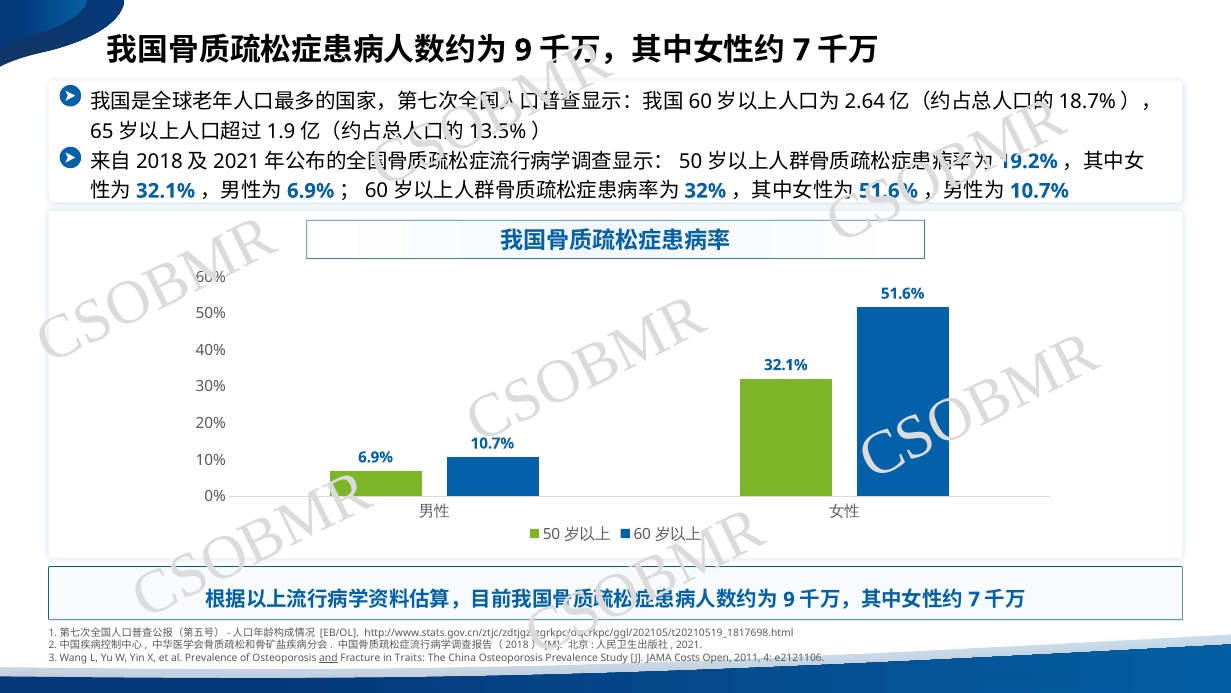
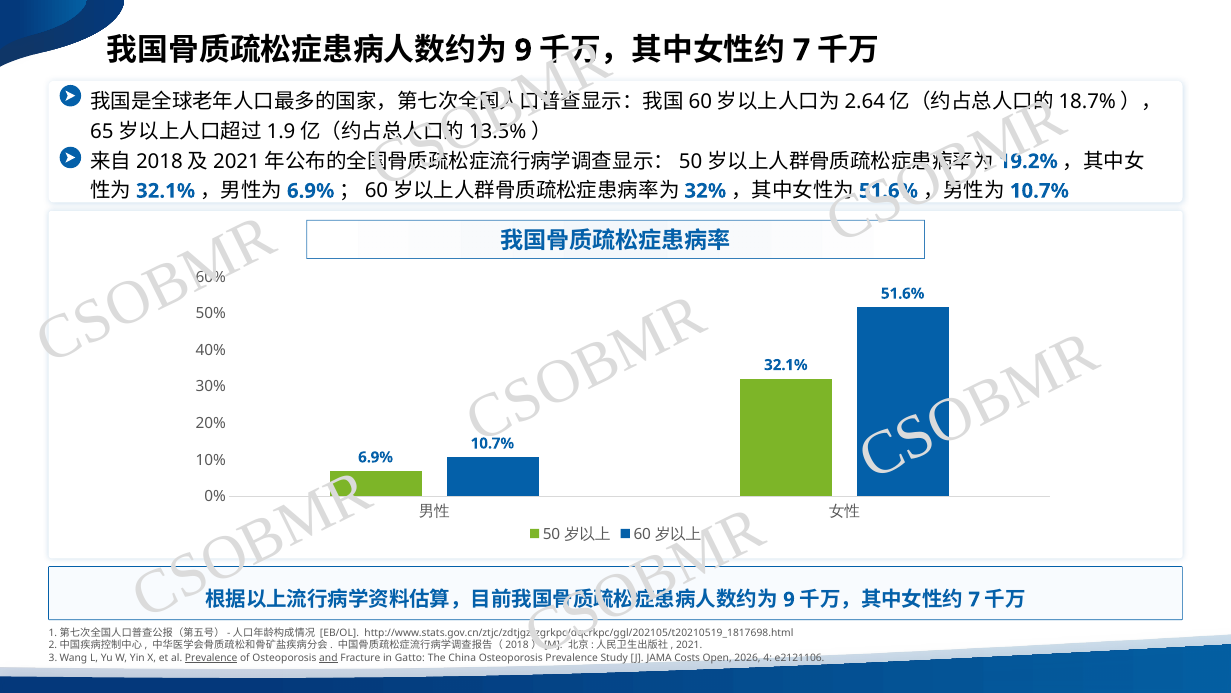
Prevalence at (211, 657) underline: none -> present
Traits: Traits -> Gatto
2011: 2011 -> 2026
